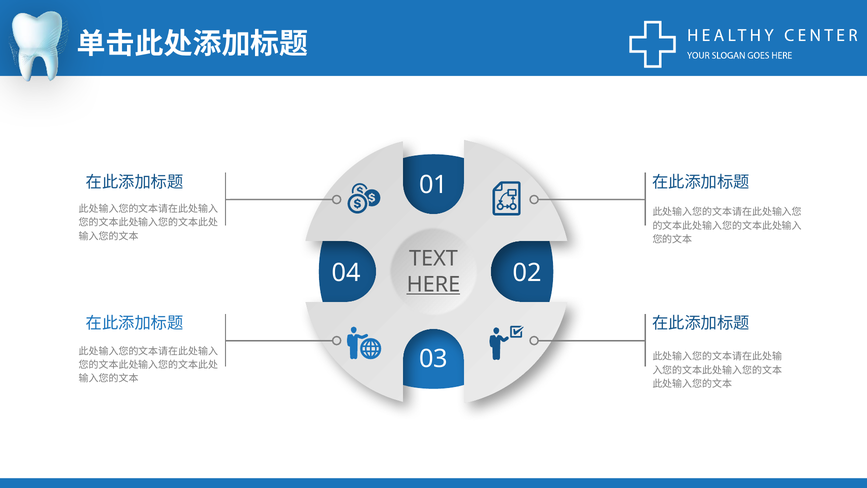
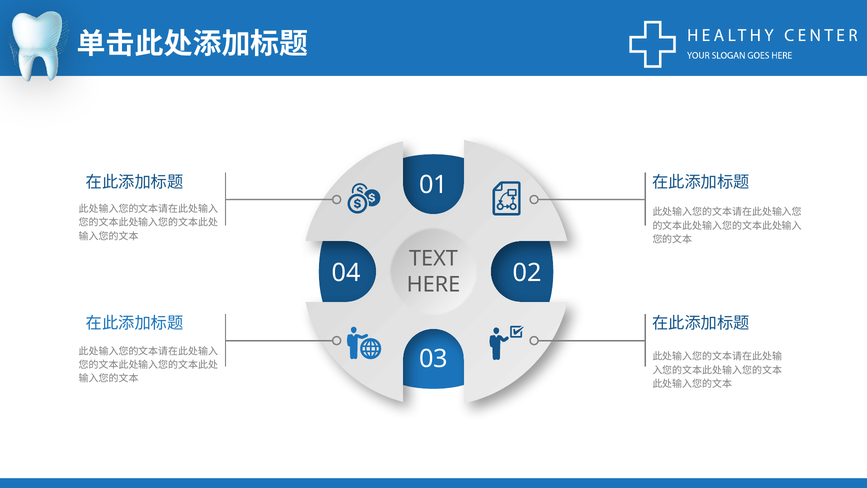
HERE underline: present -> none
